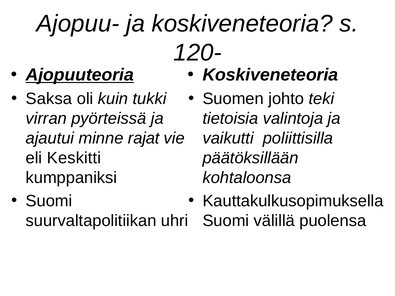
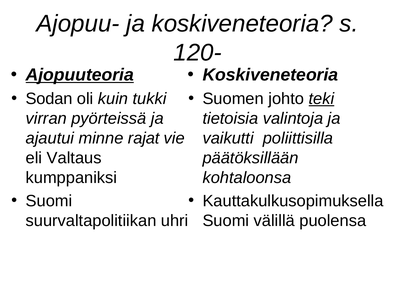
Saksa: Saksa -> Sodan
teki underline: none -> present
Keskitti: Keskitti -> Valtaus
